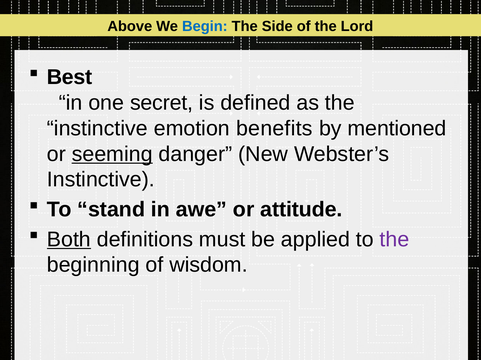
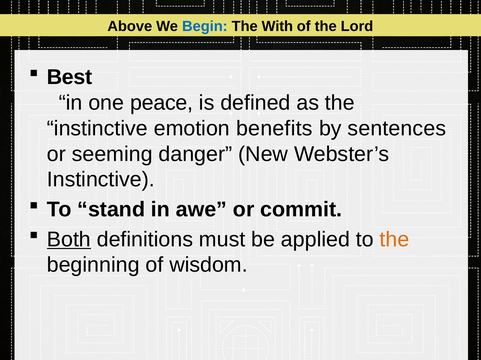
Side: Side -> With
secret: secret -> peace
mentioned: mentioned -> sentences
seeming underline: present -> none
attitude: attitude -> commit
the at (394, 240) colour: purple -> orange
